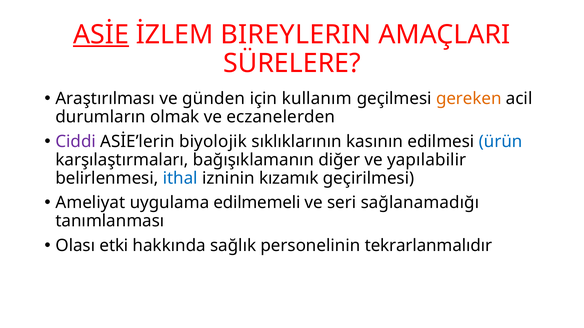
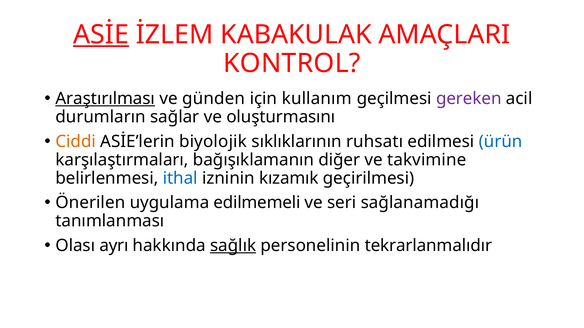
BIREYLERIN: BIREYLERIN -> KABAKULAK
SÜRELERE: SÜRELERE -> KONTROL
Araştırılması underline: none -> present
gereken colour: orange -> purple
olmak: olmak -> sağlar
eczanelerden: eczanelerden -> oluşturmasını
Ciddi colour: purple -> orange
kasının: kasının -> ruhsatı
yapılabilir: yapılabilir -> takvimine
Ameliyat: Ameliyat -> Önerilen
etki: etki -> ayrı
sağlık underline: none -> present
